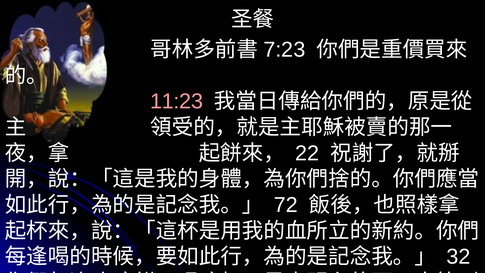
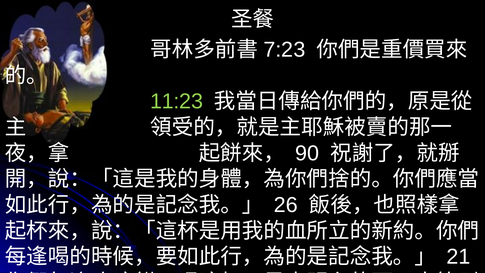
11:23 colour: pink -> light green
22: 22 -> 90
72: 72 -> 26
32: 32 -> 21
